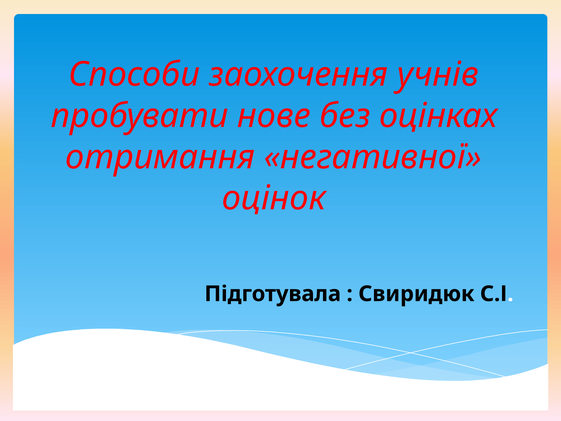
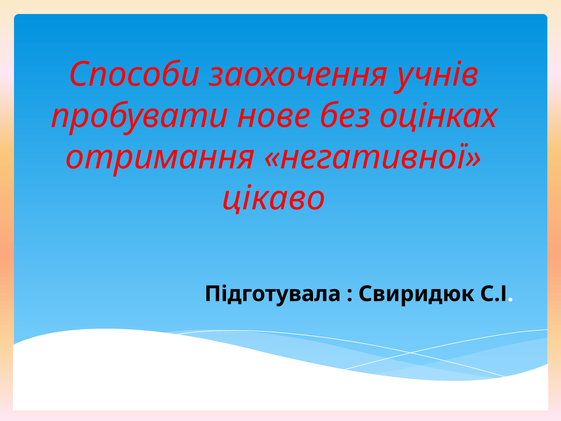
оцінок: оцінок -> цікаво
